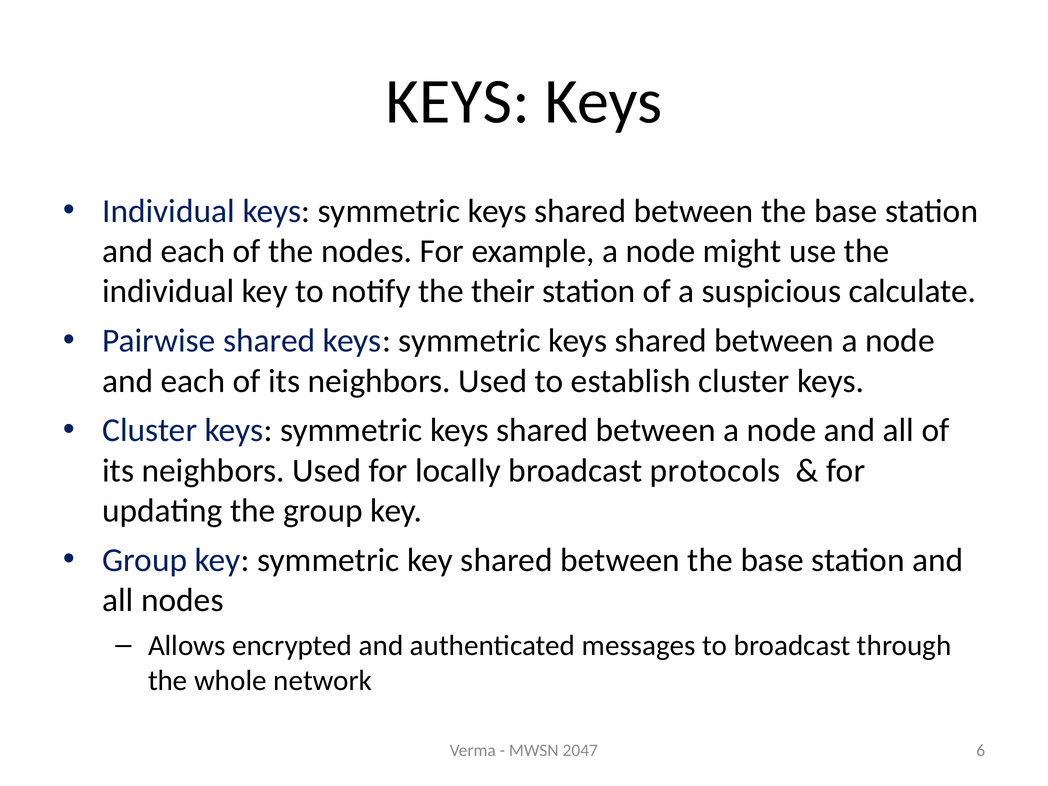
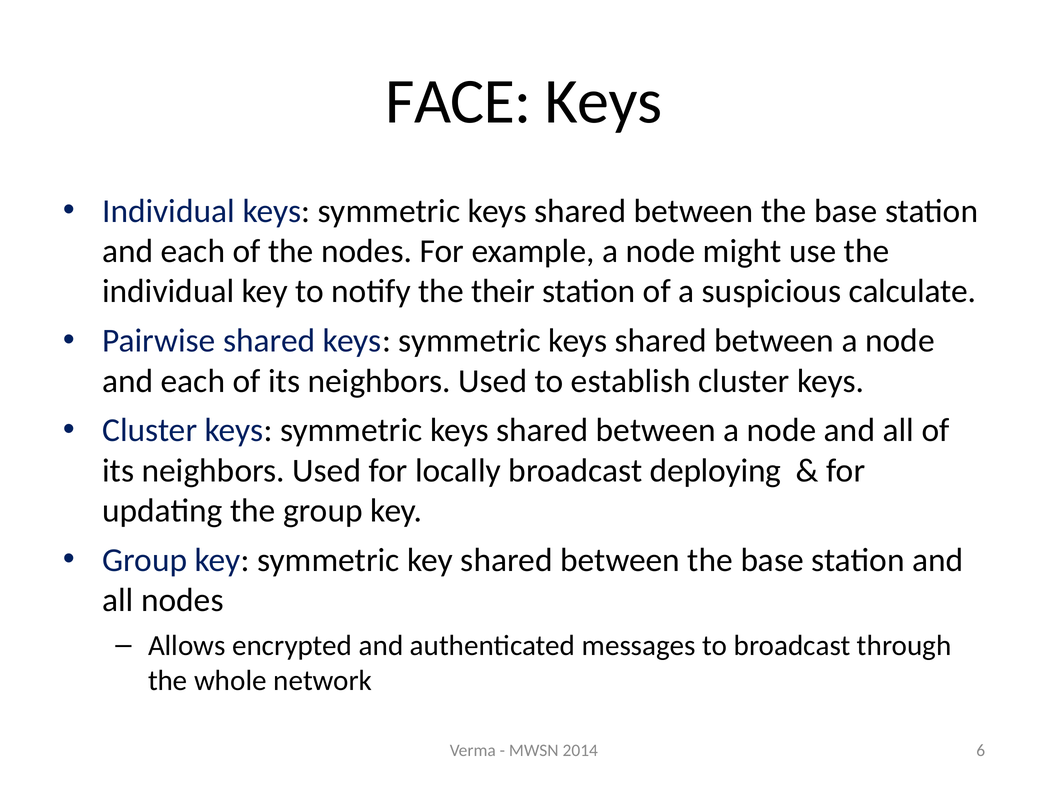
KEYS at (458, 101): KEYS -> FACE
protocols: protocols -> deploying
2047: 2047 -> 2014
